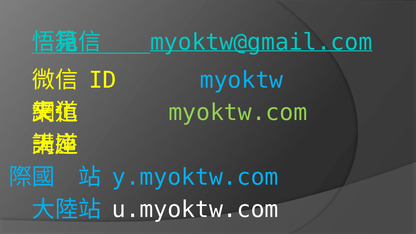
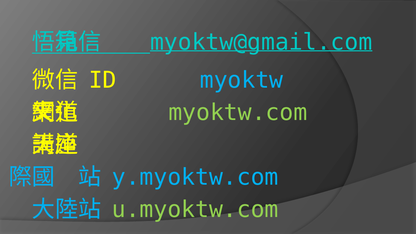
u.myoktw.com colour: white -> light green
